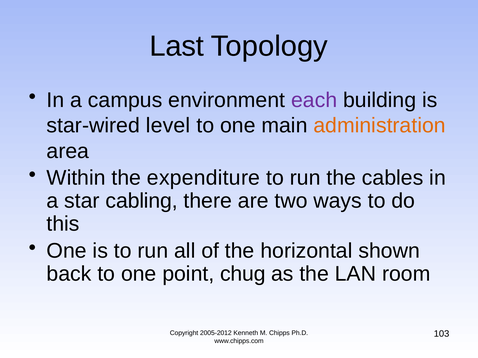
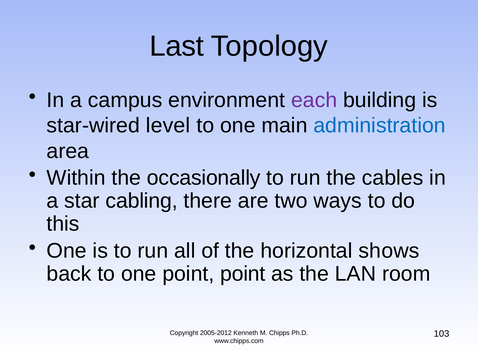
administration colour: orange -> blue
expenditure: expenditure -> occasionally
shown: shown -> shows
point chug: chug -> point
